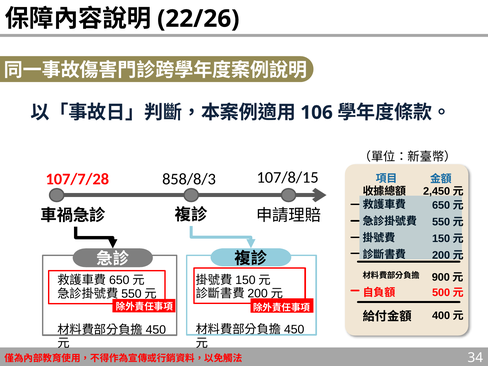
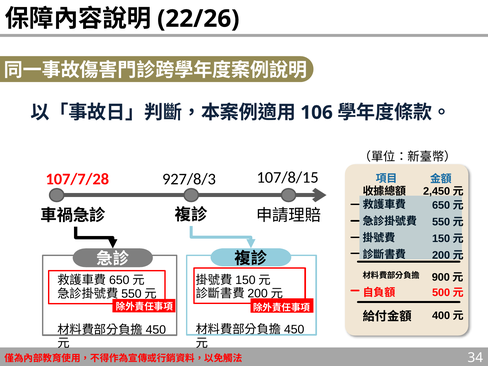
858/8/3: 858/8/3 -> 927/8/3
